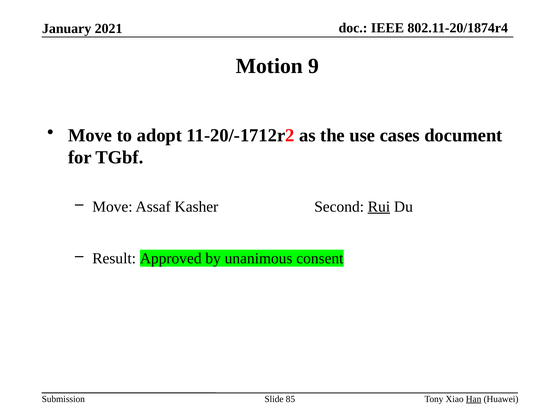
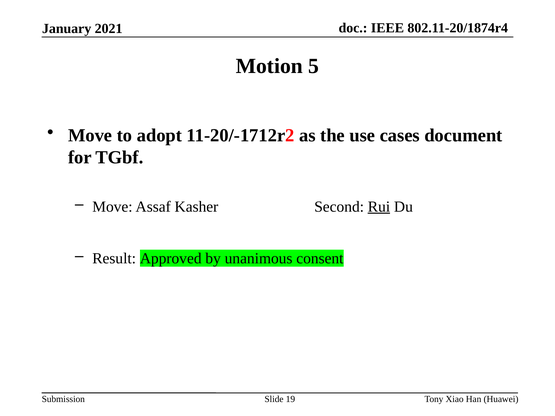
9: 9 -> 5
85: 85 -> 19
Han underline: present -> none
